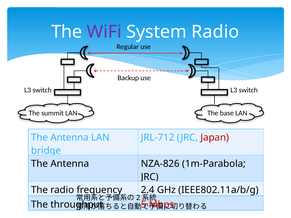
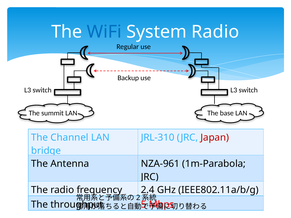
WiFi colour: purple -> blue
Antenna at (70, 138): Antenna -> Channel
JRL-712: JRL-712 -> JRL-310
NZA-826: NZA-826 -> NZA-961
